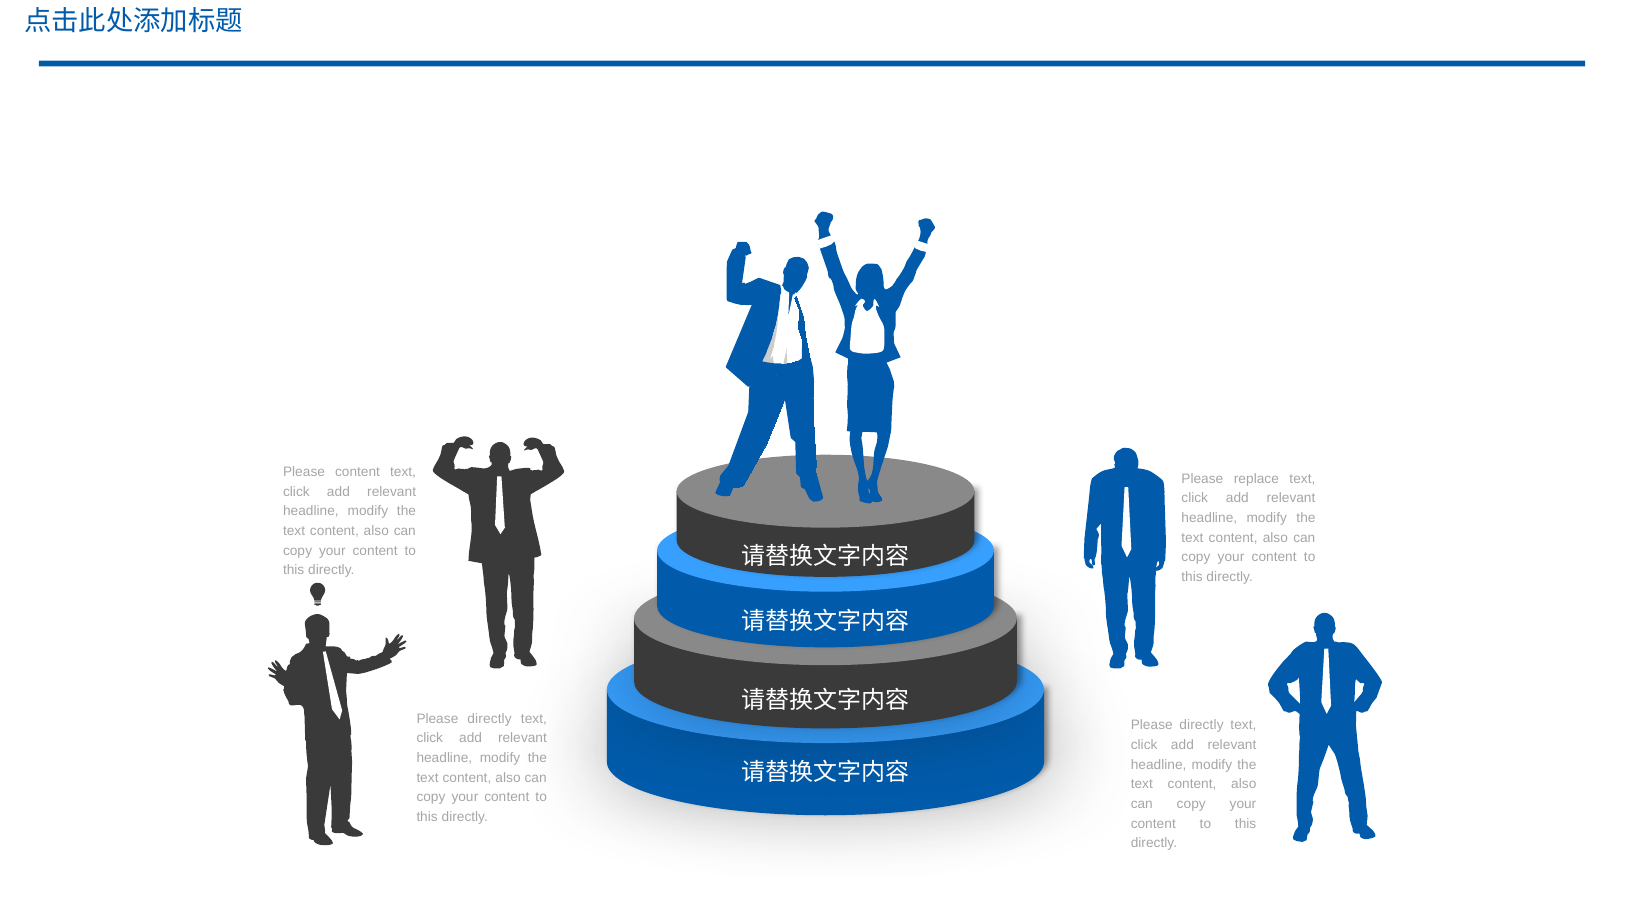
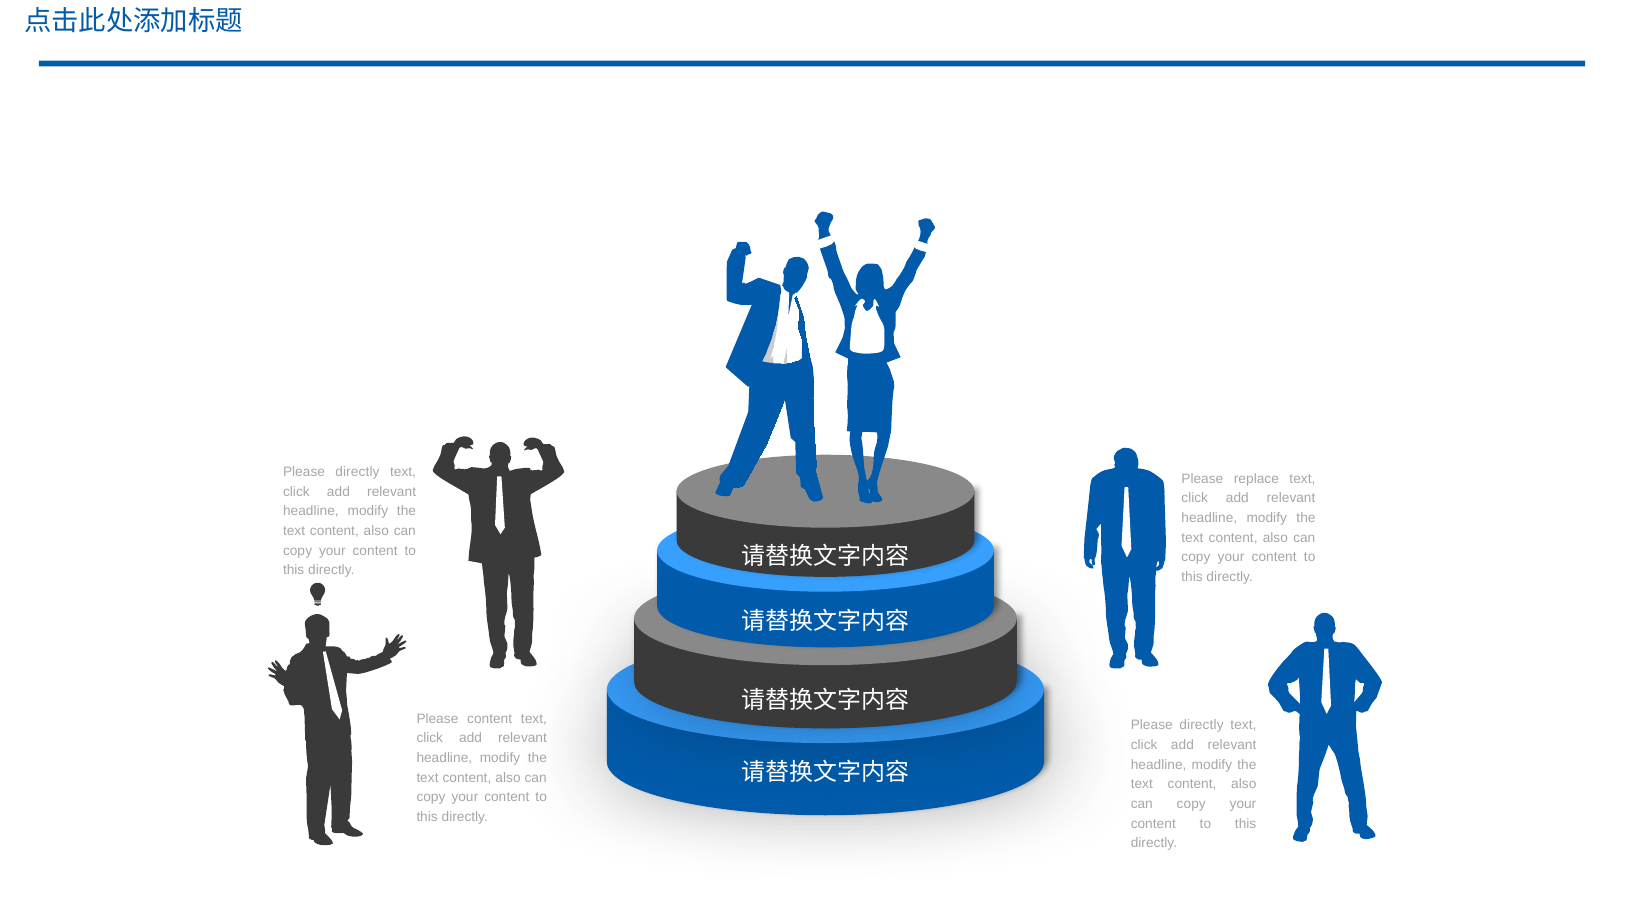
content at (358, 472): content -> directly
directly at (490, 719): directly -> content
